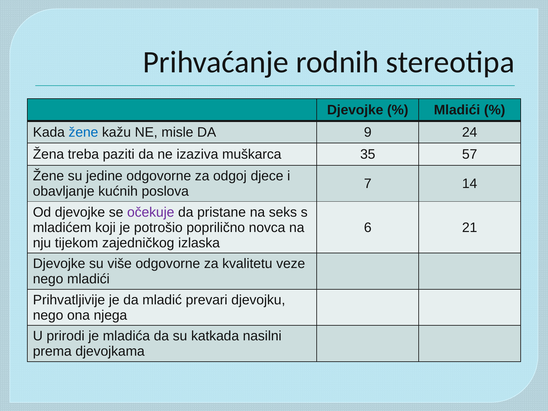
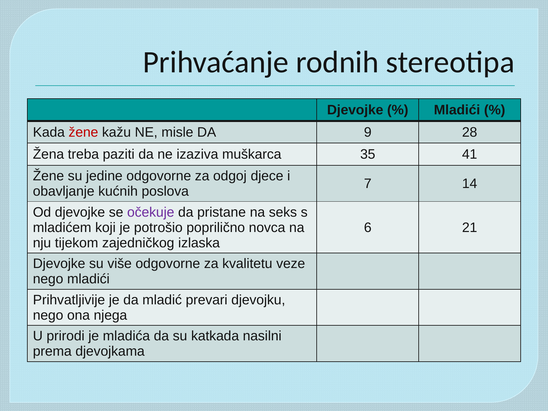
žene at (83, 132) colour: blue -> red
24: 24 -> 28
57: 57 -> 41
